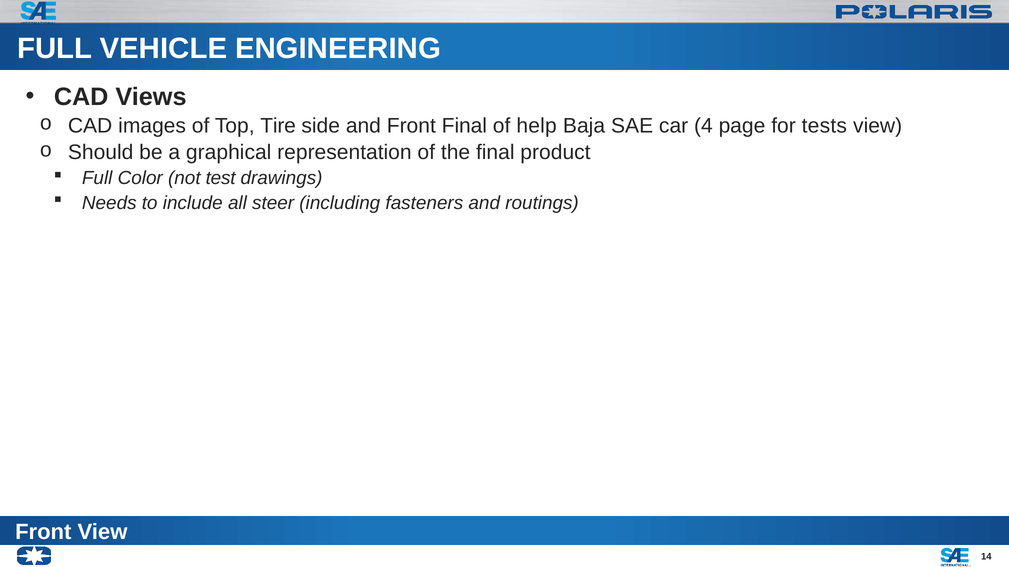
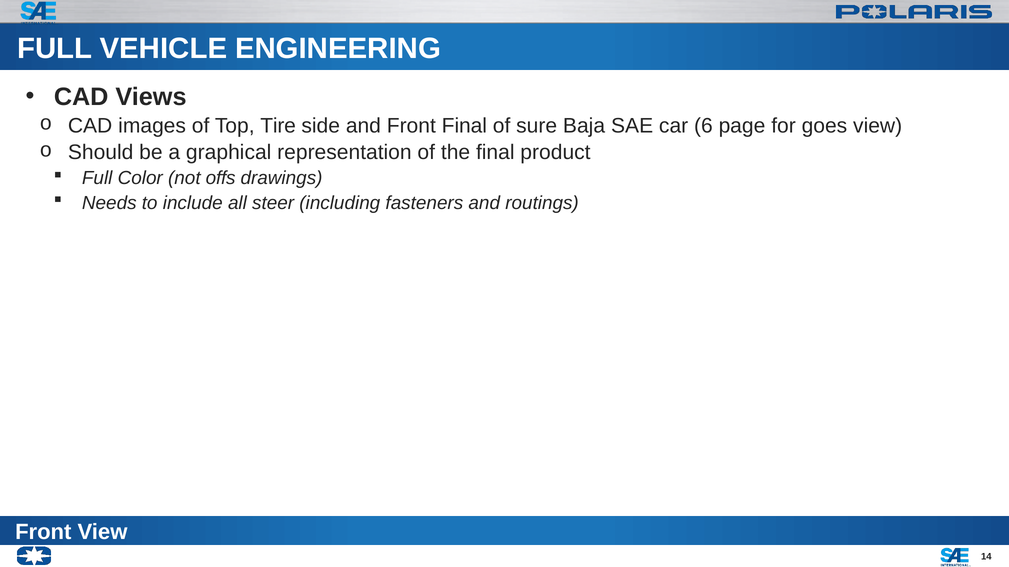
help: help -> sure
4: 4 -> 6
tests: tests -> goes
test: test -> offs
